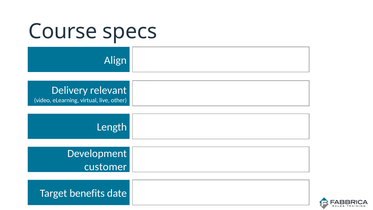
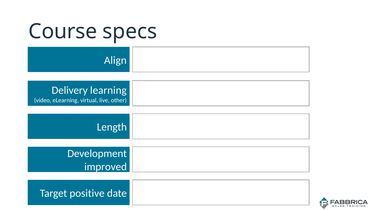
relevant: relevant -> learning
customer: customer -> improved
benefits: benefits -> positive
